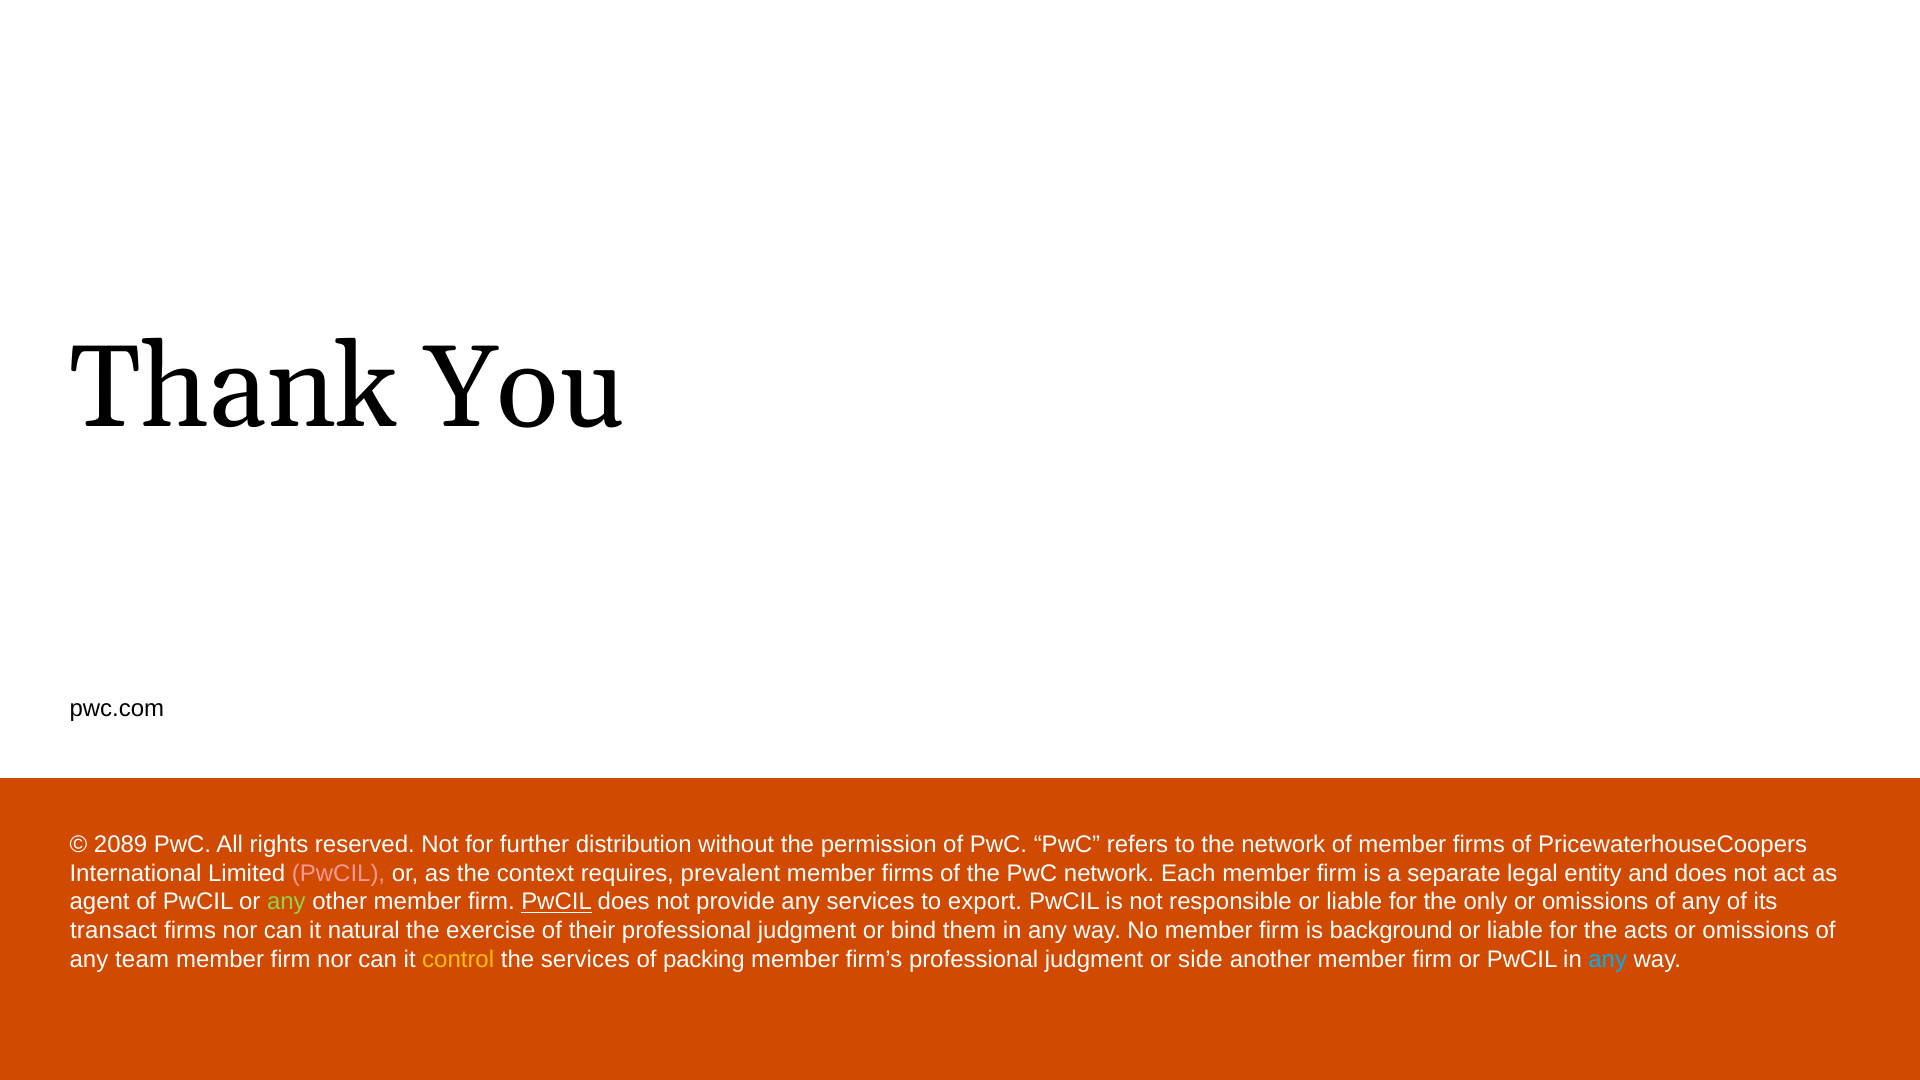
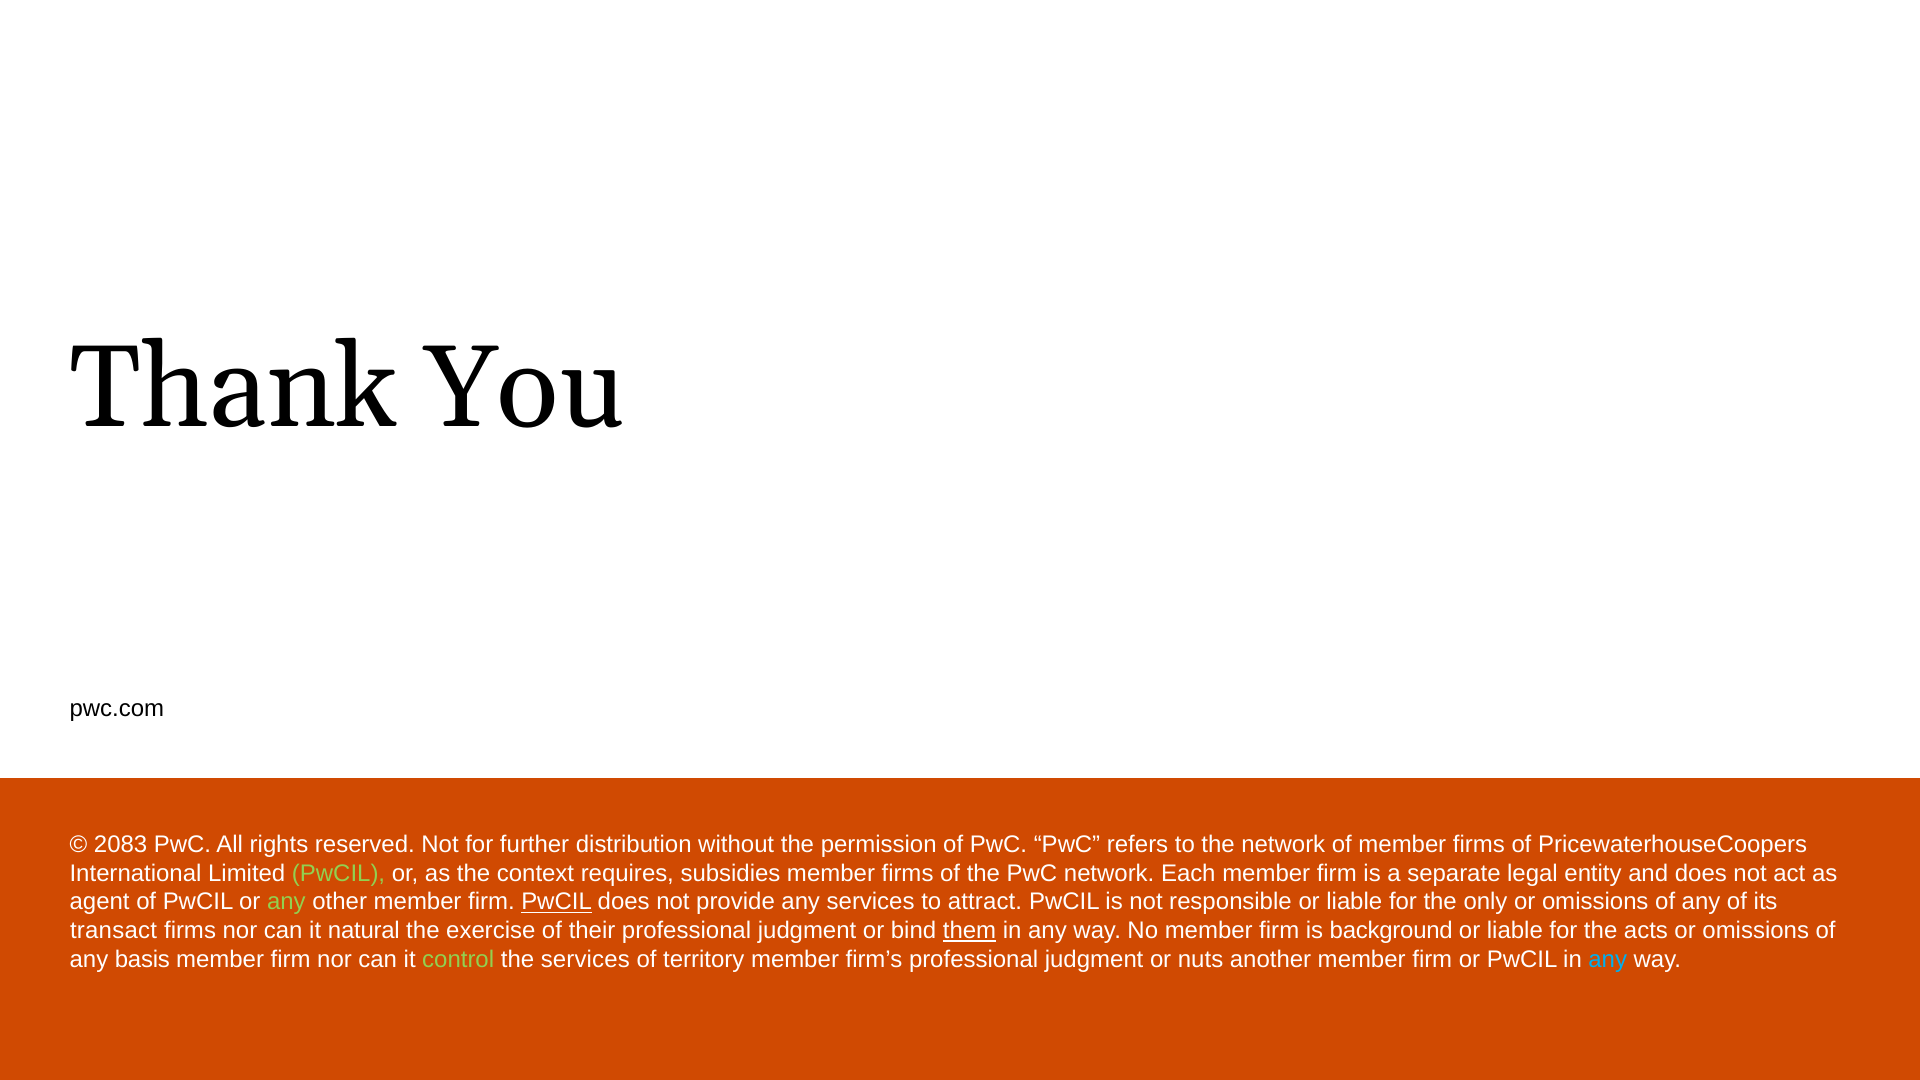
2089: 2089 -> 2083
PwCIL at (339, 873) colour: pink -> light green
prevalent: prevalent -> subsidies
export: export -> attract
them underline: none -> present
team: team -> basis
control colour: yellow -> light green
packing: packing -> territory
side: side -> nuts
